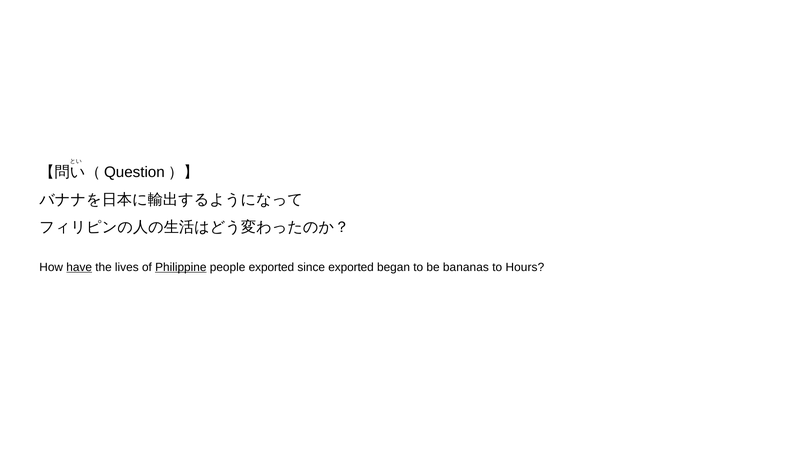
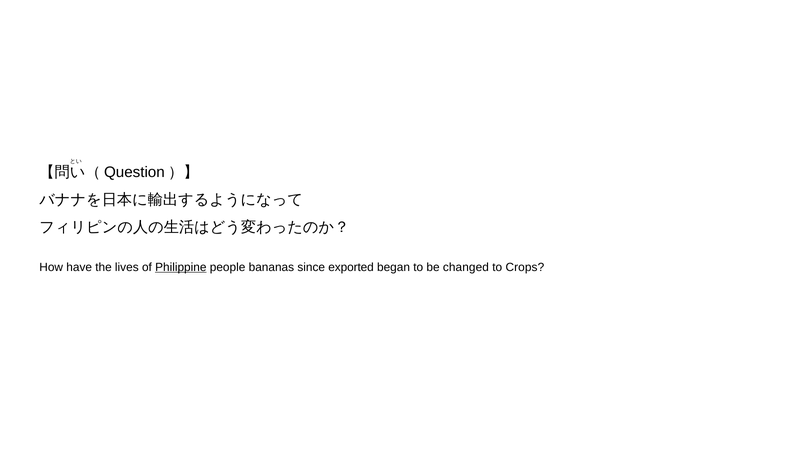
have underline: present -> none
people exported: exported -> bananas
bananas: bananas -> changed
Hours: Hours -> Crops
